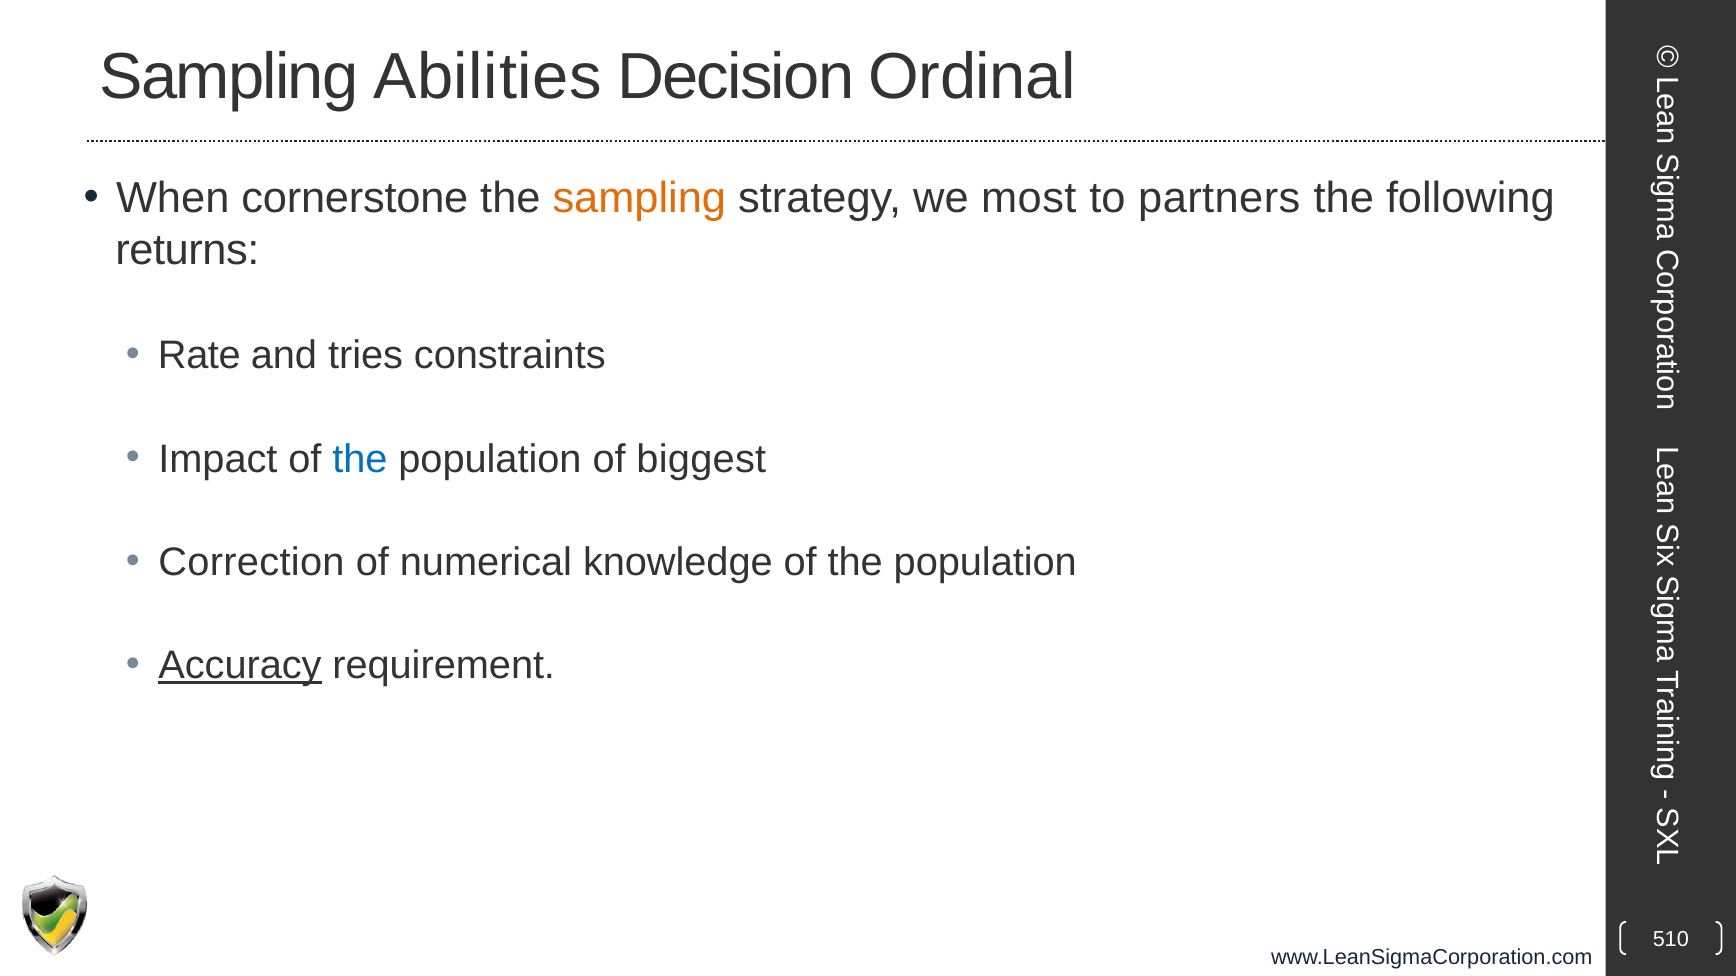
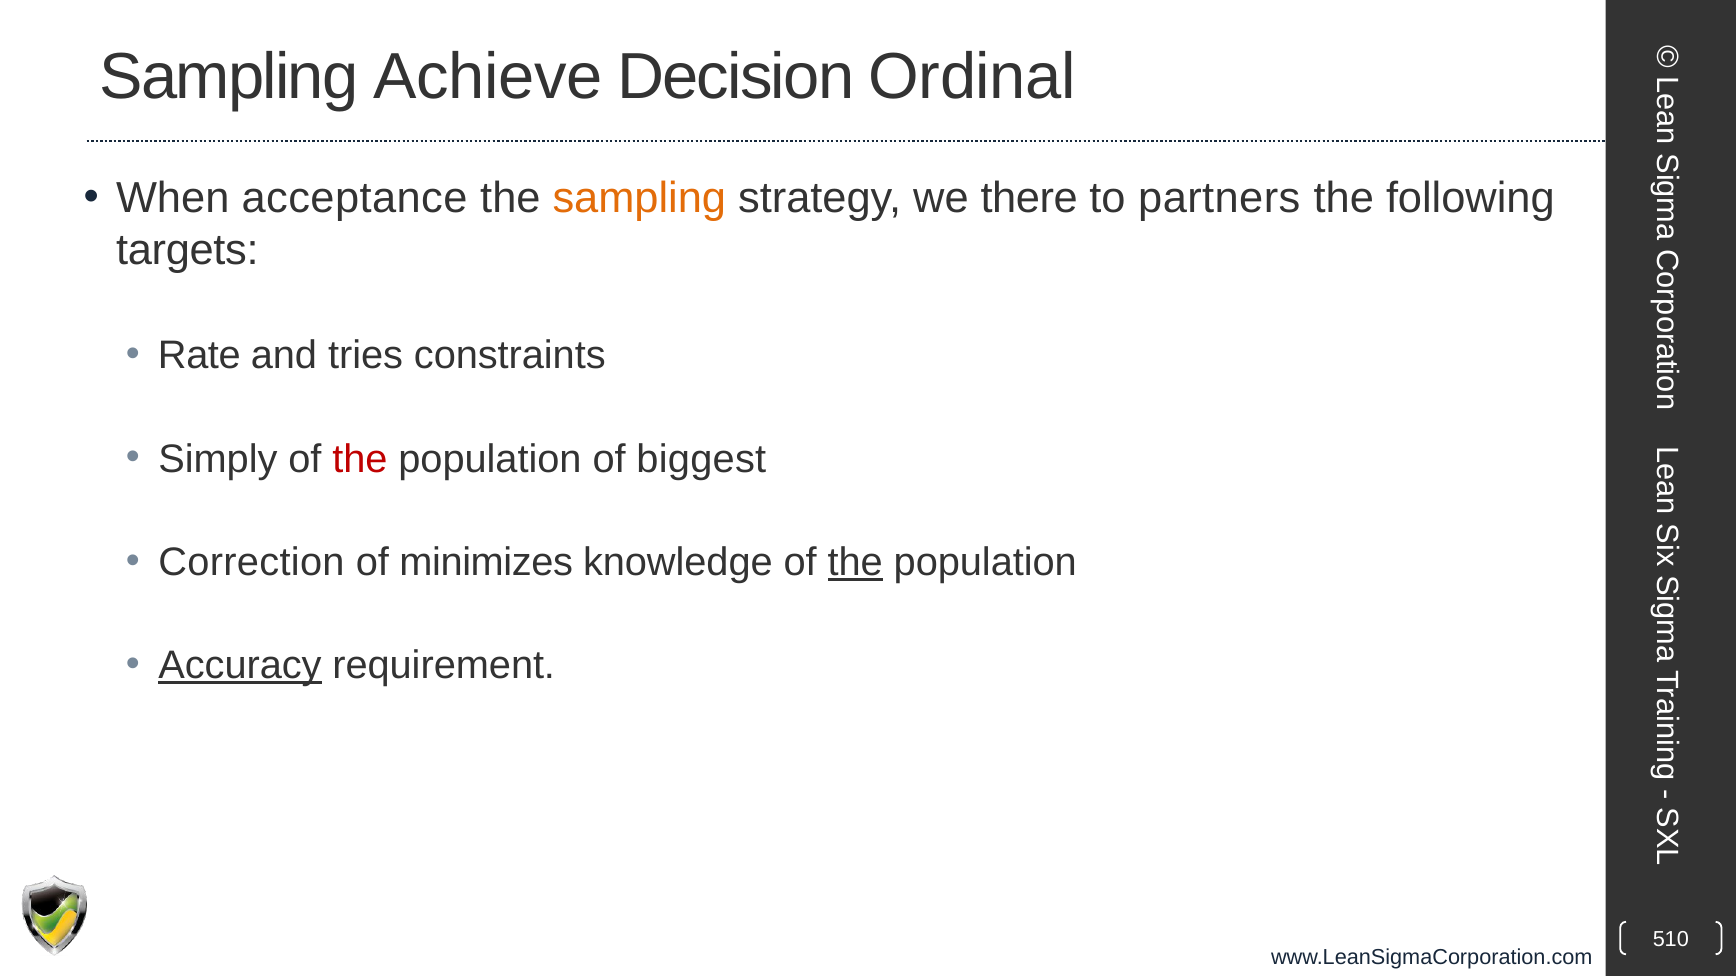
Abilities: Abilities -> Achieve
cornerstone: cornerstone -> acceptance
most: most -> there
returns: returns -> targets
Impact: Impact -> Simply
the at (360, 459) colour: blue -> red
numerical: numerical -> minimizes
the at (855, 563) underline: none -> present
